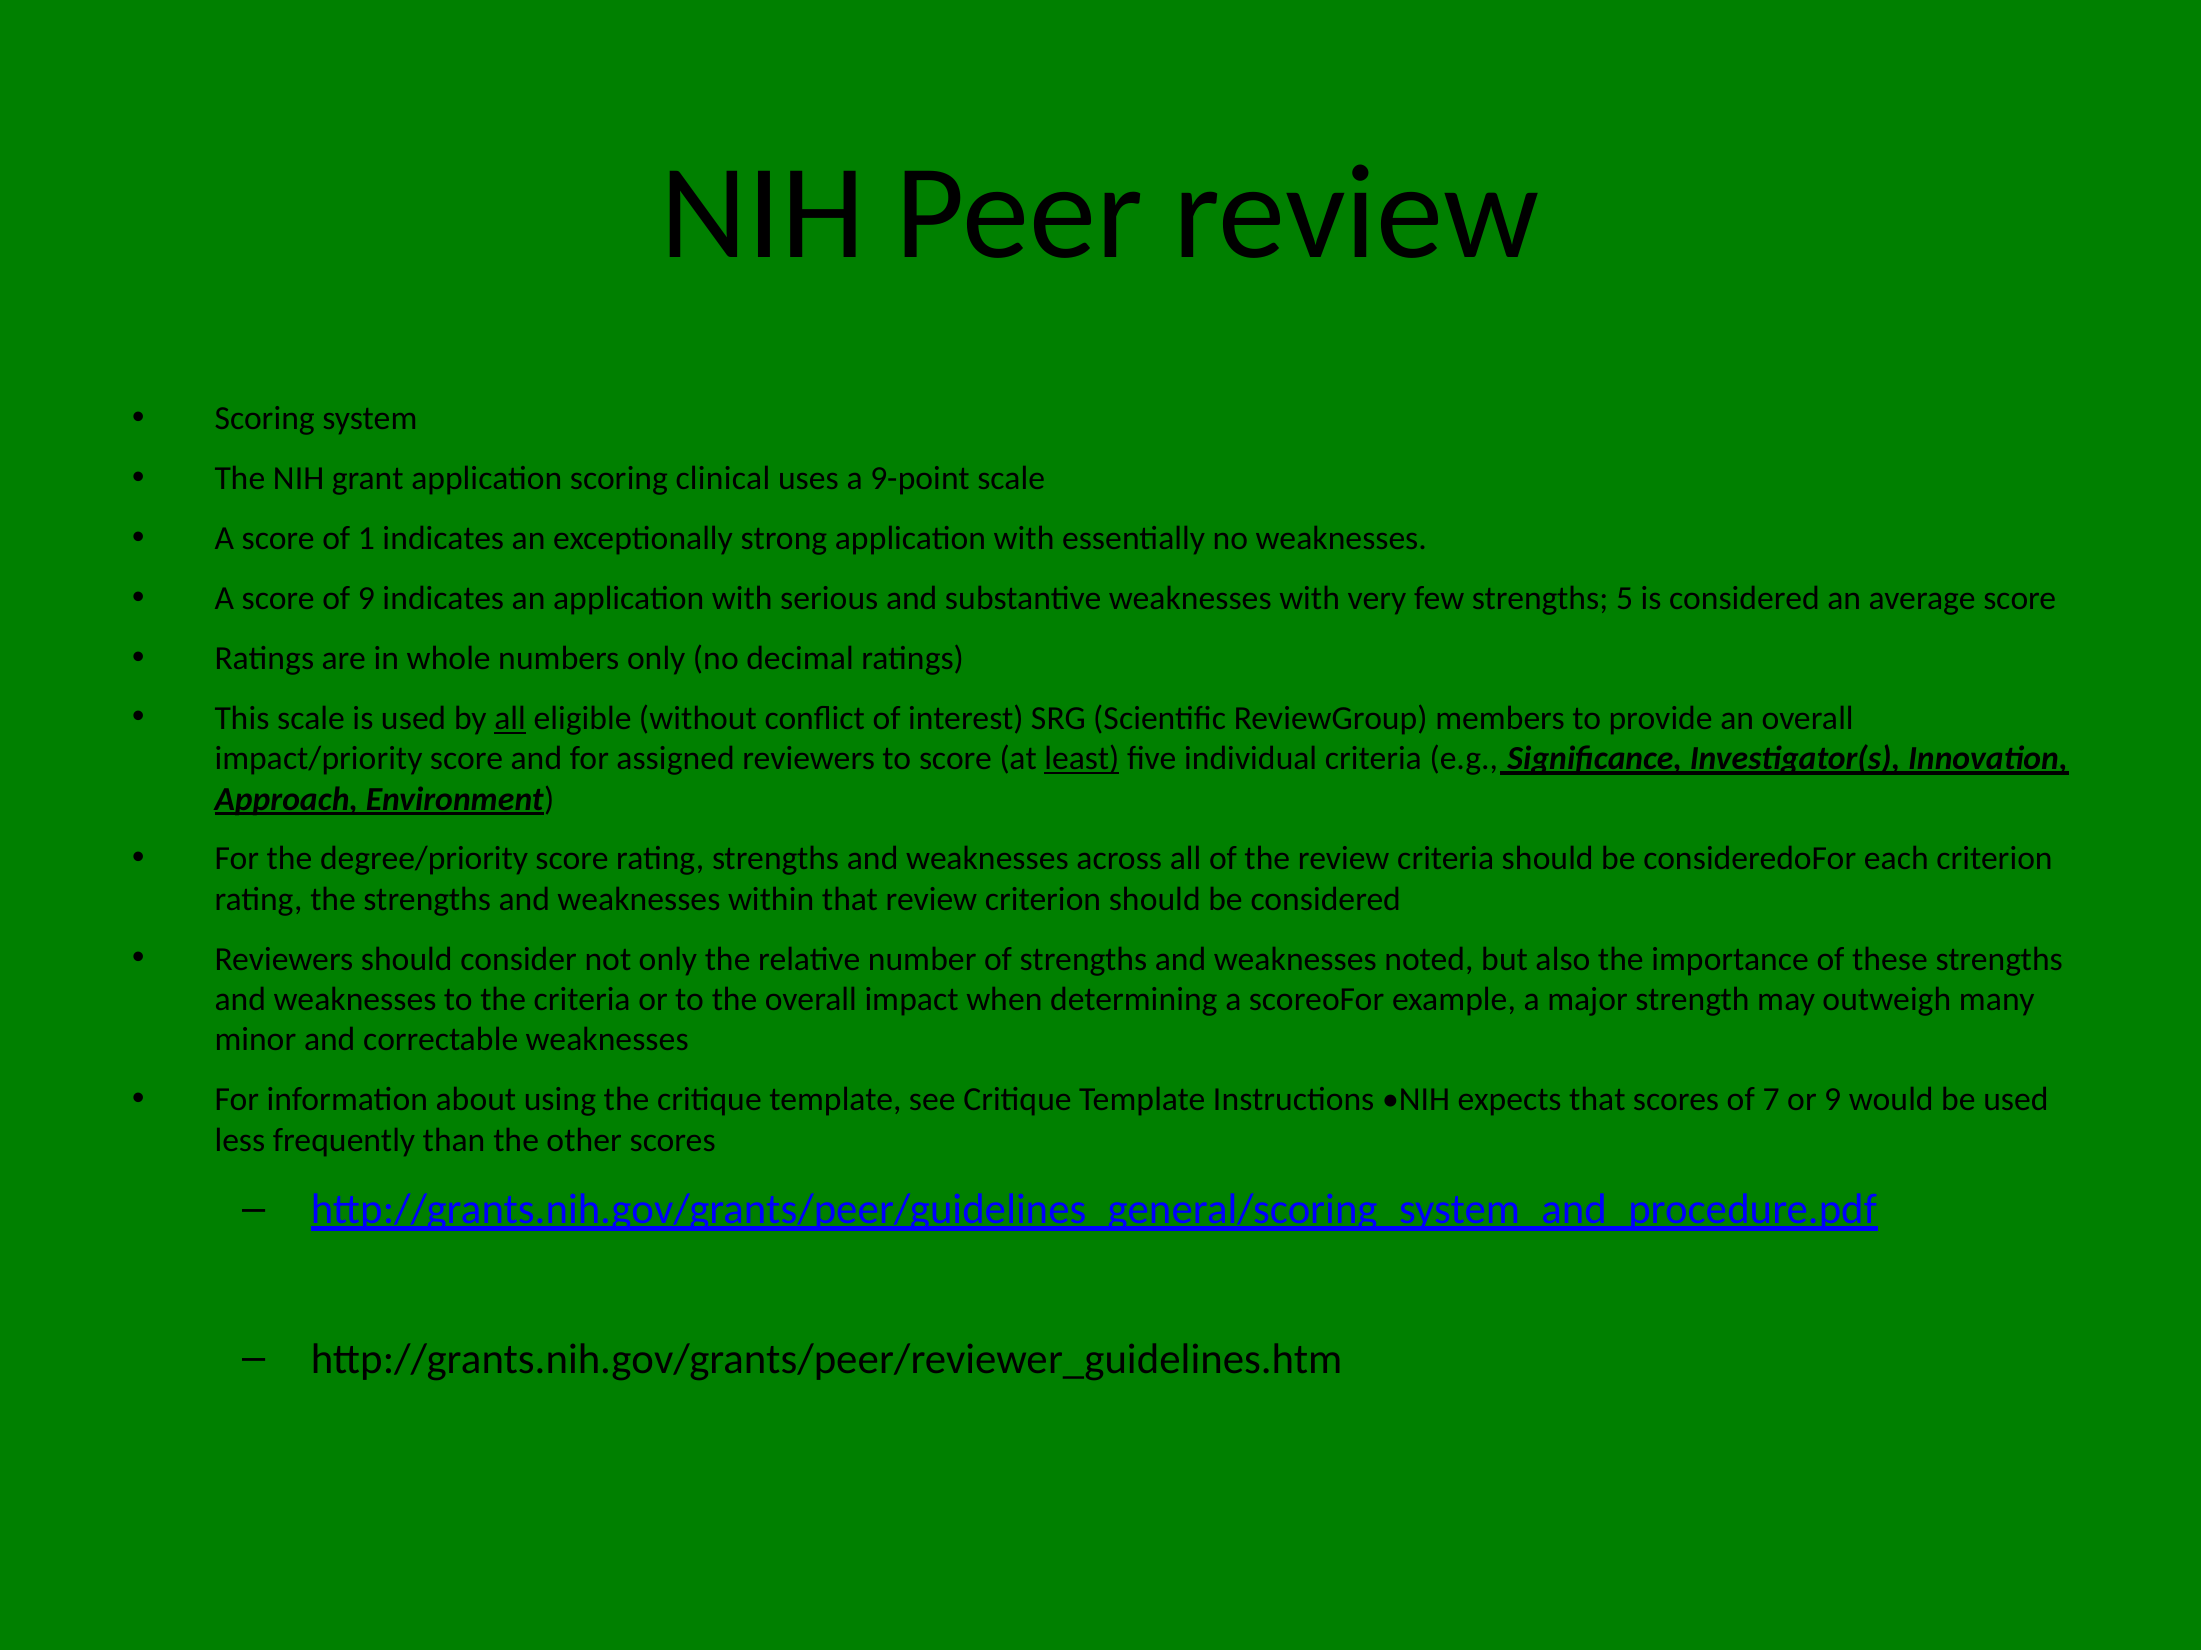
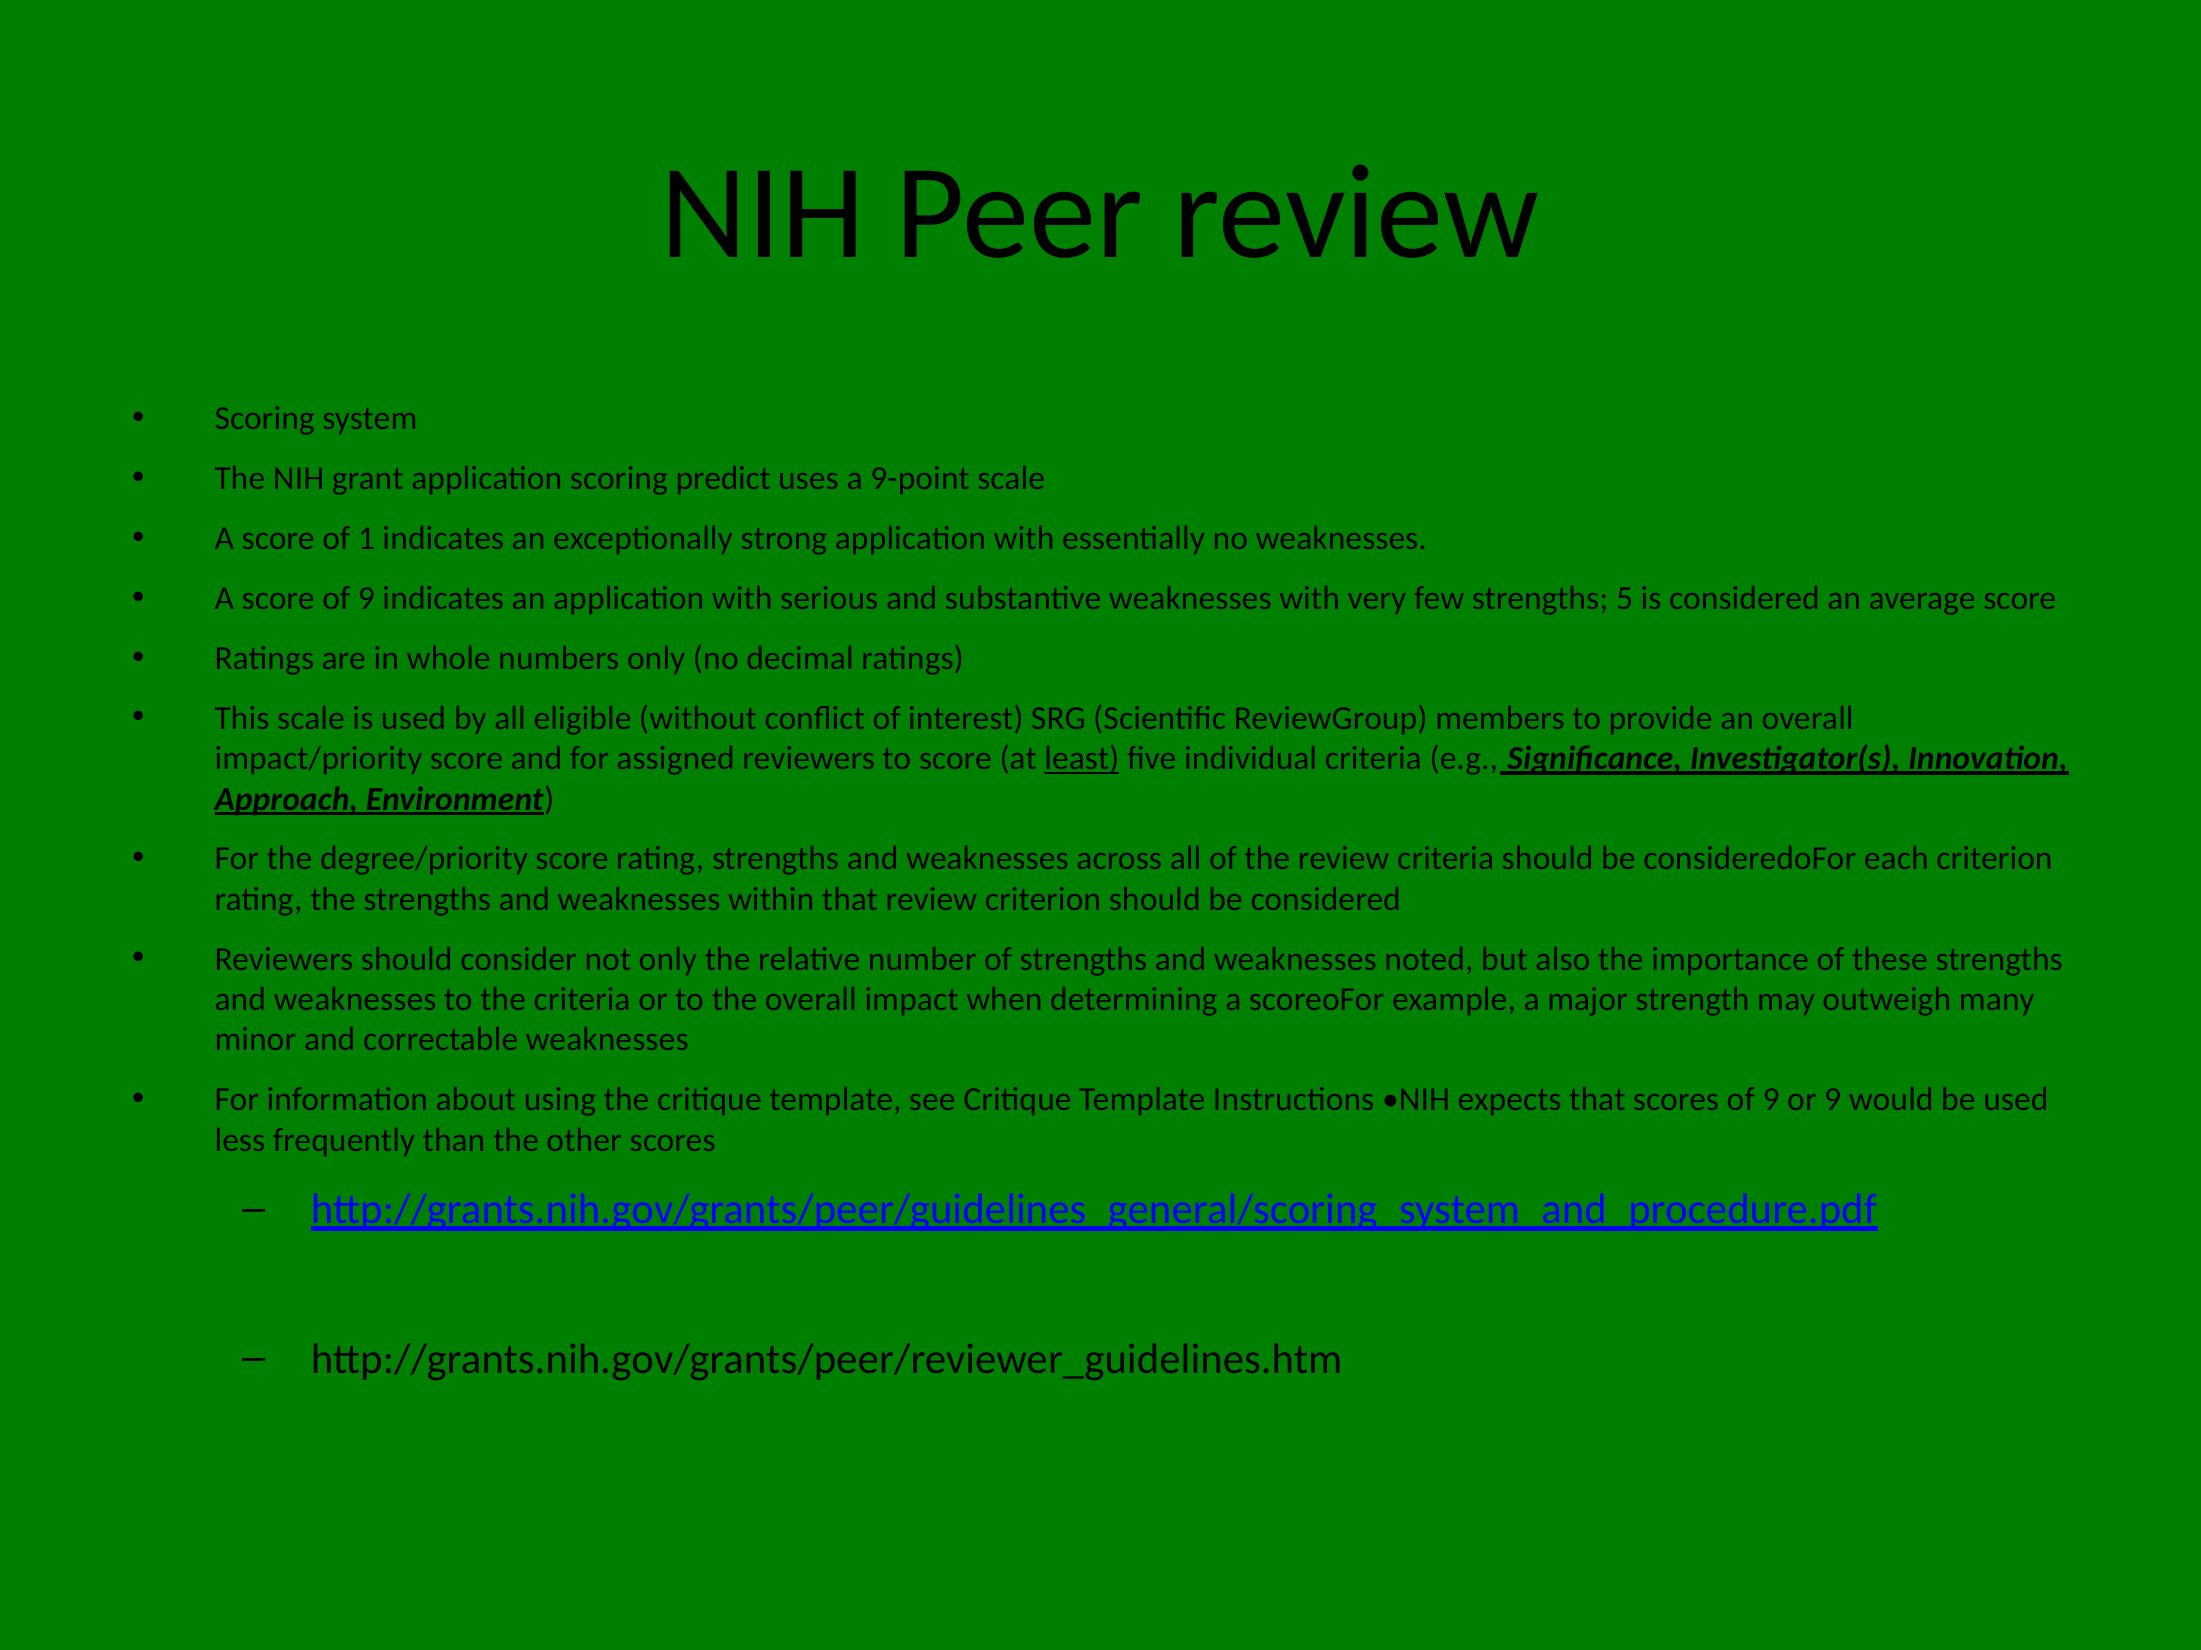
clinical: clinical -> predict
all at (510, 719) underline: present -> none
scores of 7: 7 -> 9
